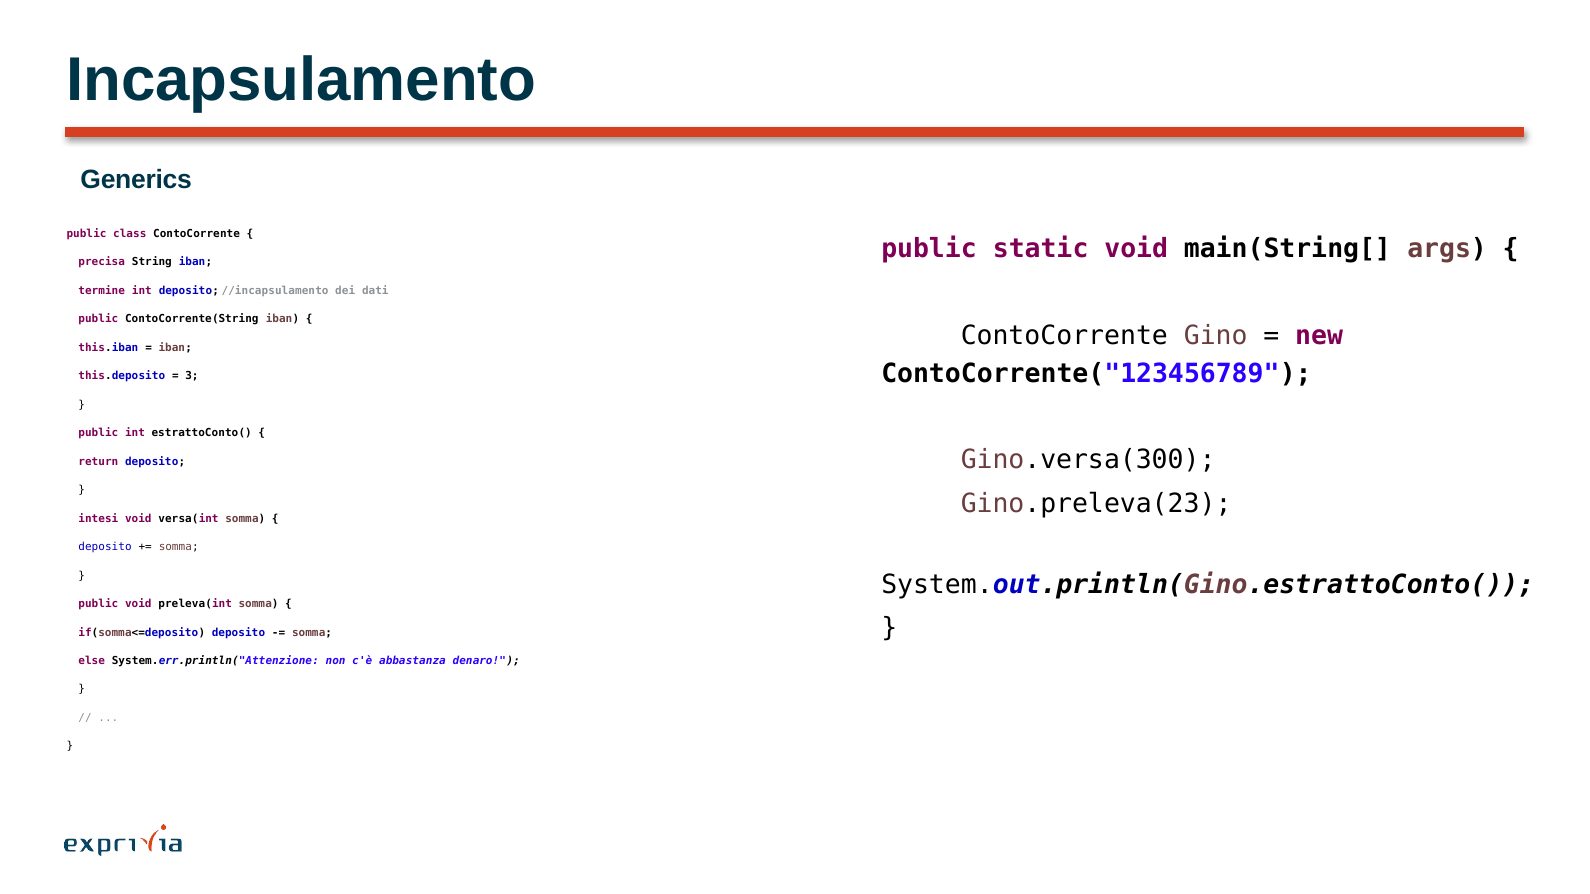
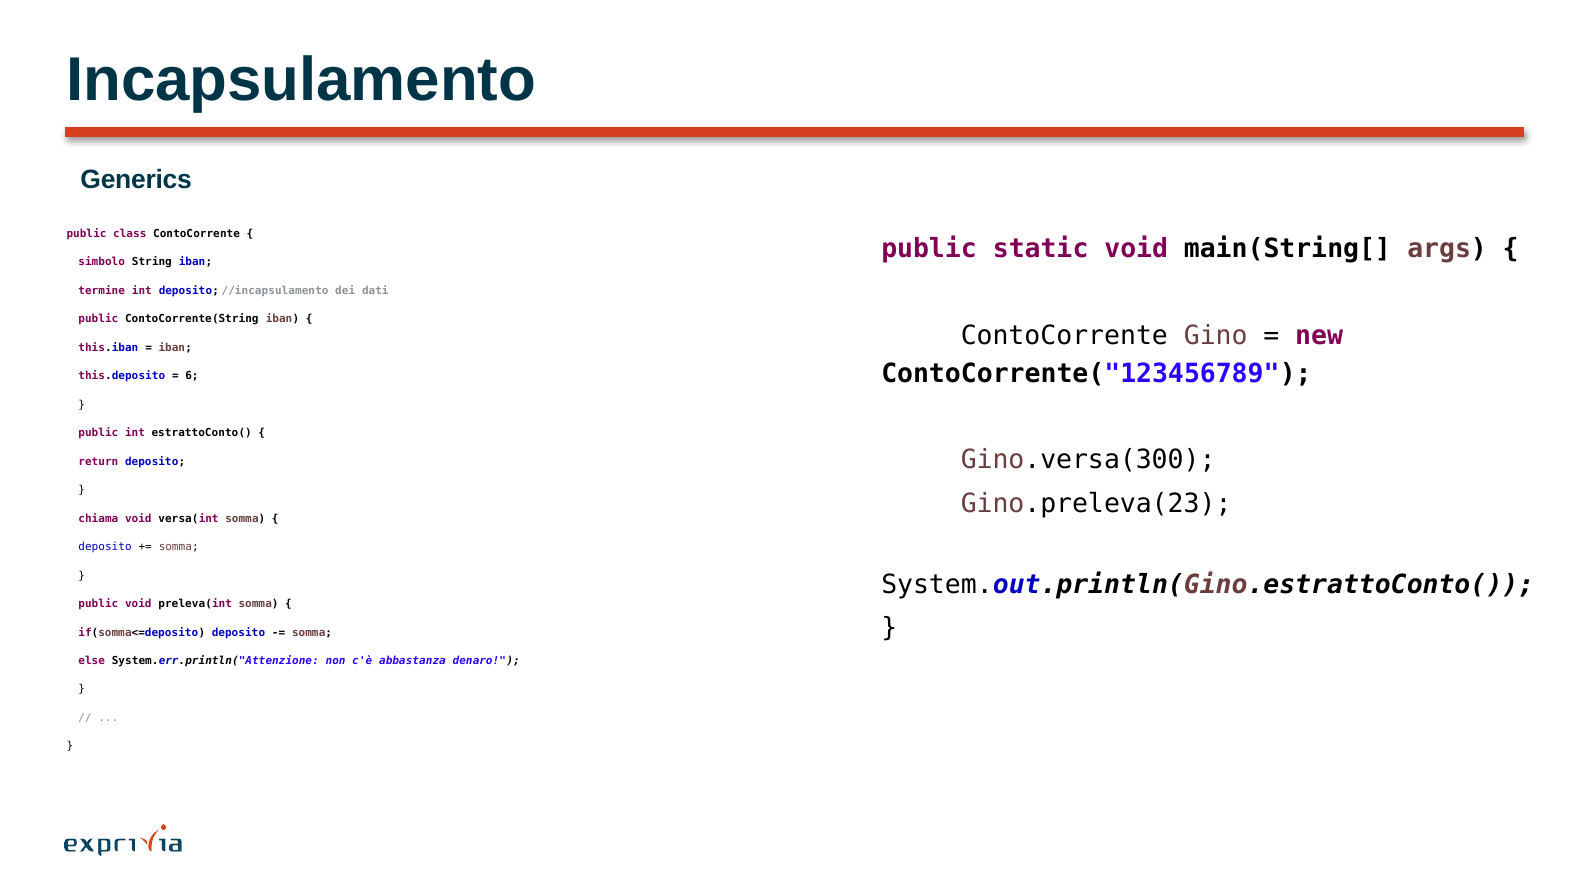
precisa: precisa -> simbolo
3: 3 -> 6
intesi: intesi -> chiama
